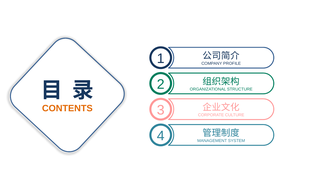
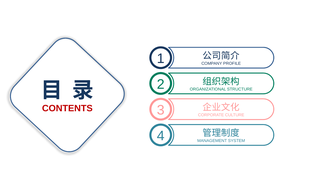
CONTENTS colour: orange -> red
